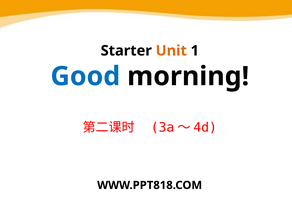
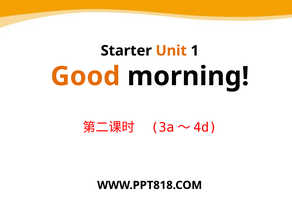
Good colour: blue -> orange
